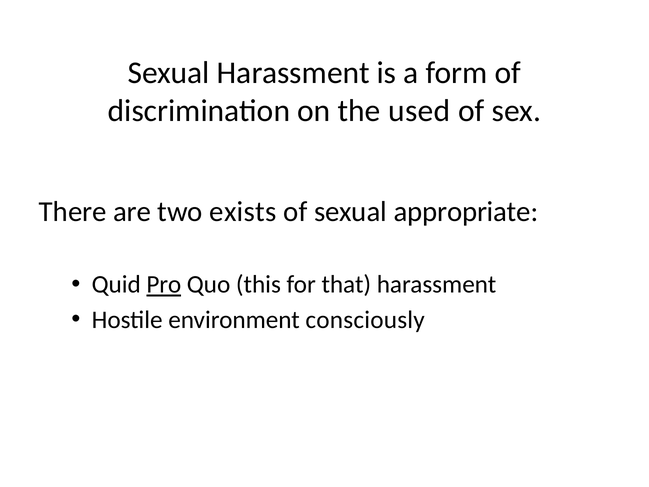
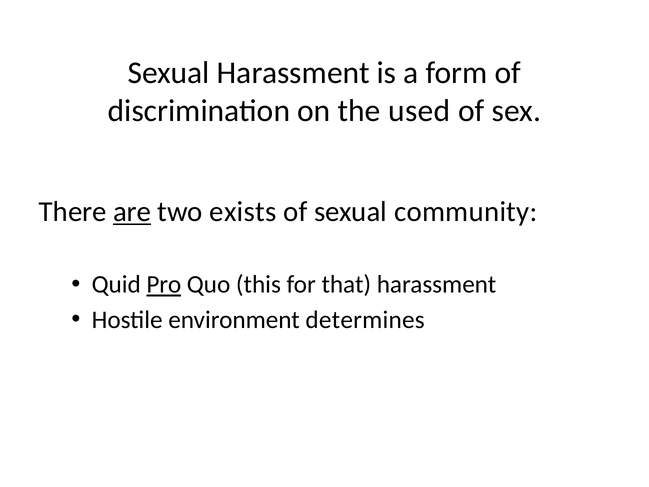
are underline: none -> present
appropriate: appropriate -> community
consciously: consciously -> determines
